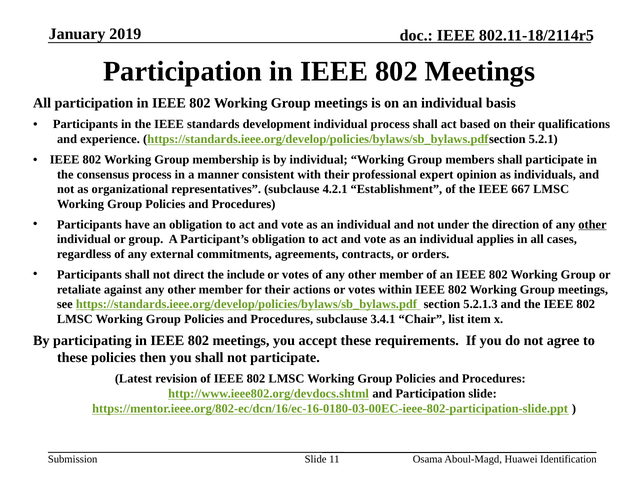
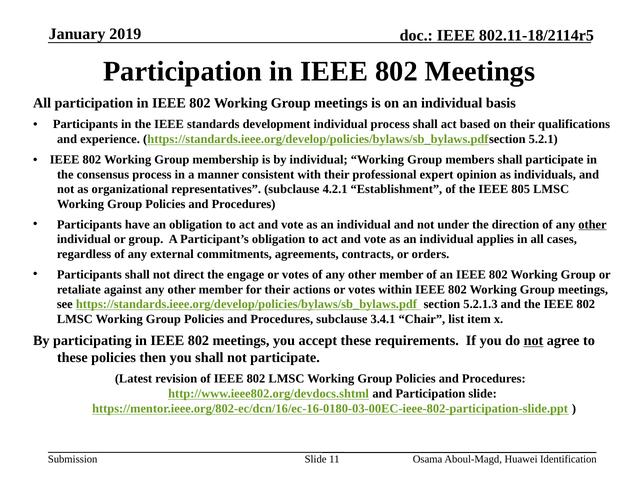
667: 667 -> 805
include: include -> engage
not at (533, 341) underline: none -> present
